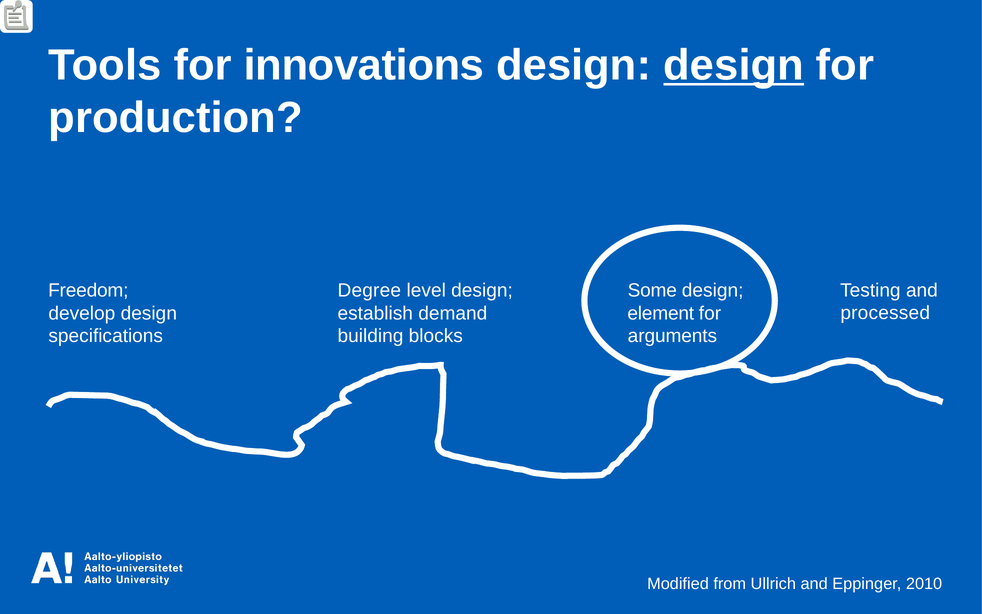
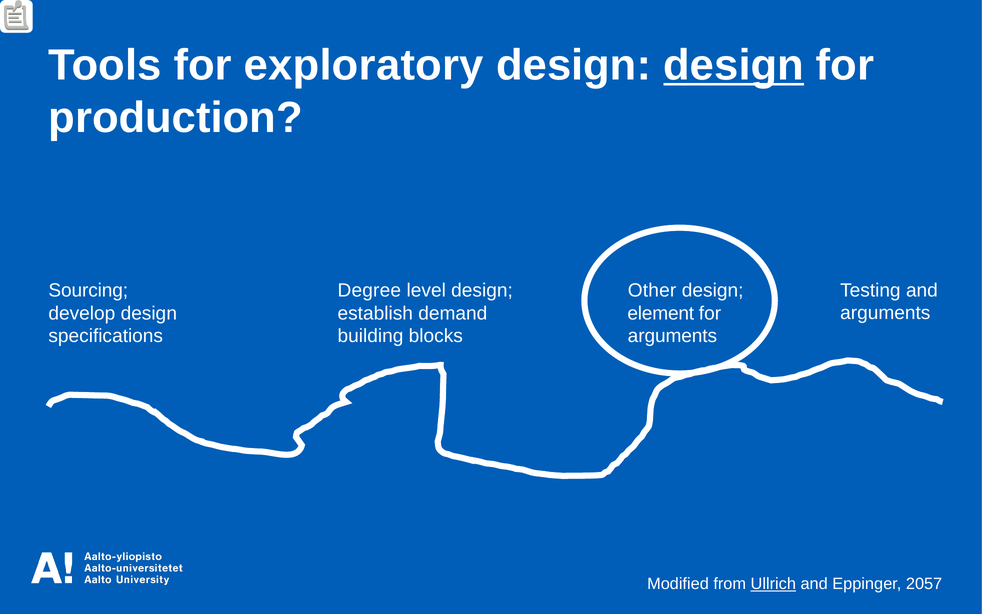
innovations: innovations -> exploratory
Freedom: Freedom -> Sourcing
Some: Some -> Other
processed at (885, 313): processed -> arguments
Ullrich underline: none -> present
2010: 2010 -> 2057
